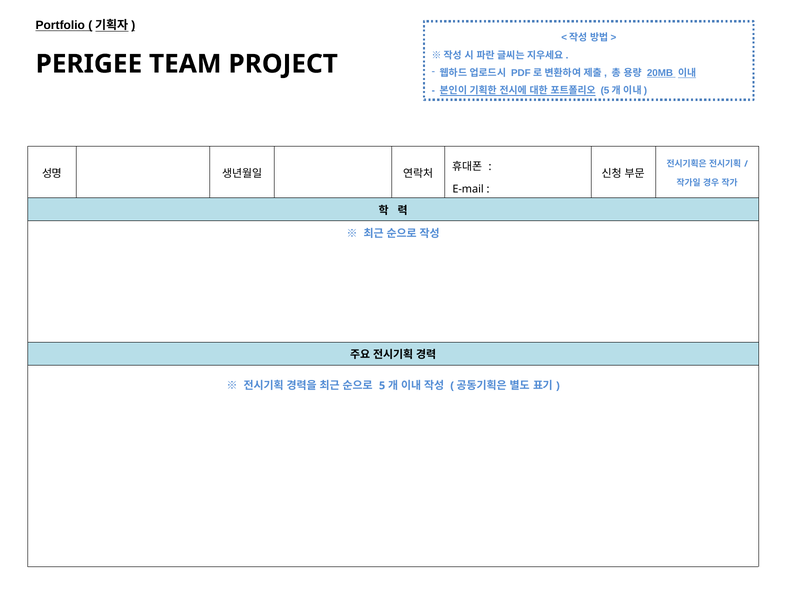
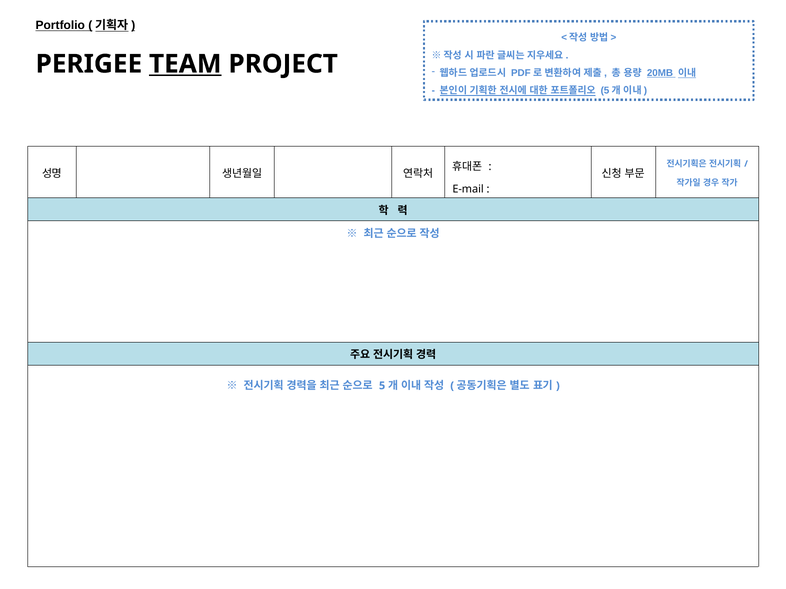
TEAM underline: none -> present
